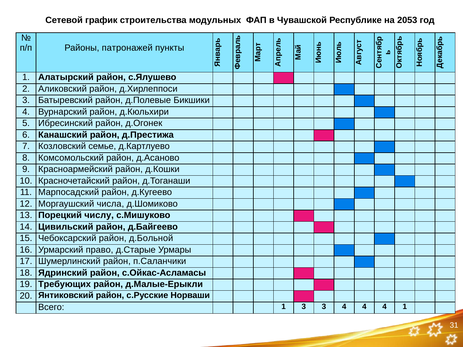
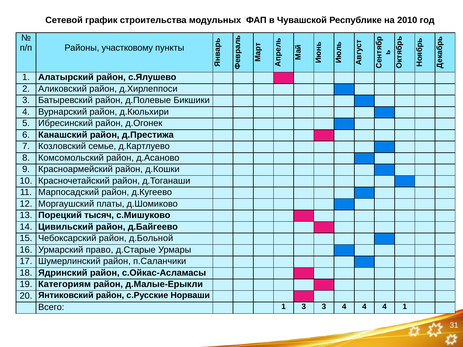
2053: 2053 -> 2010
патронажей: патронажей -> участковому
числа: числа -> платы
числу: числу -> тысяч
Требующих: Требующих -> Категориям
